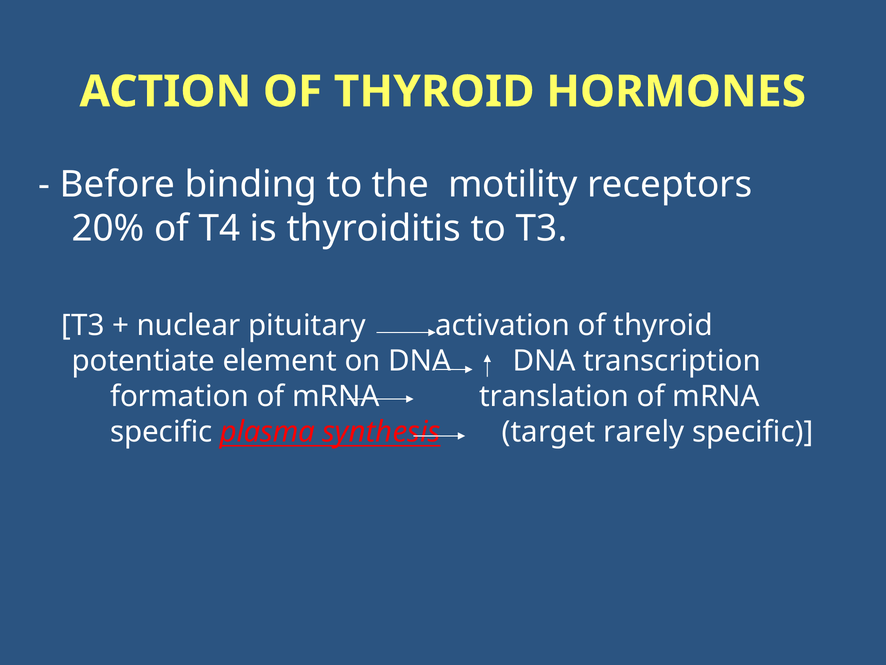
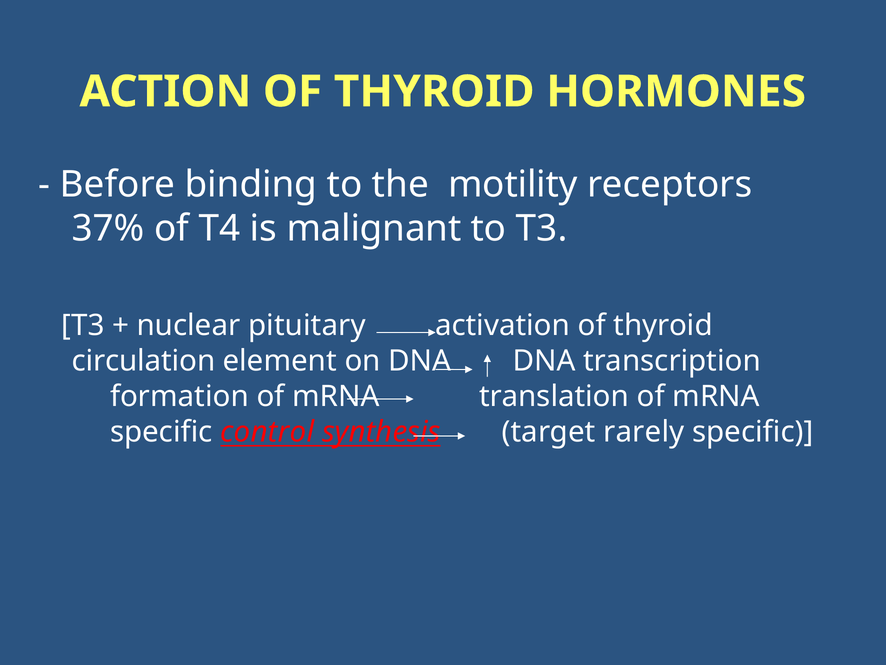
20%: 20% -> 37%
thyroiditis: thyroiditis -> malignant
potentiate: potentiate -> circulation
plasma: plasma -> control
